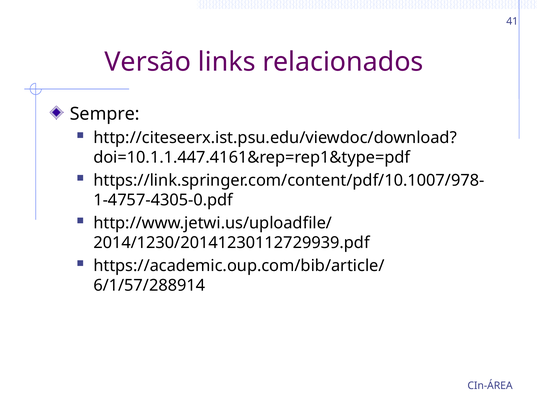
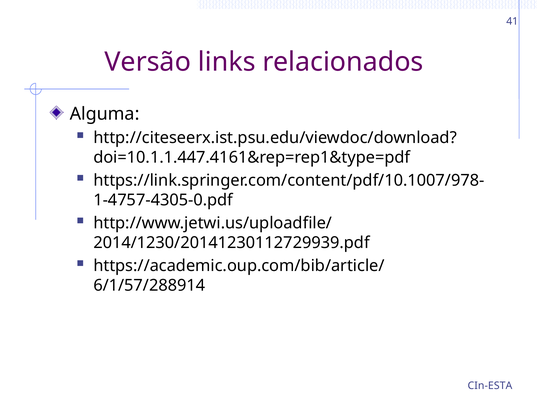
Sempre: Sempre -> Alguma
CIn-ÁREA: CIn-ÁREA -> CIn-ESTA
